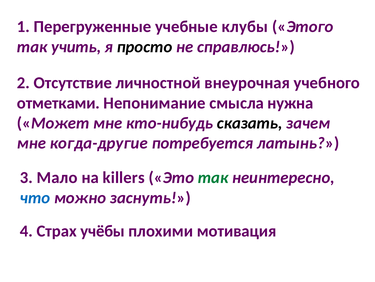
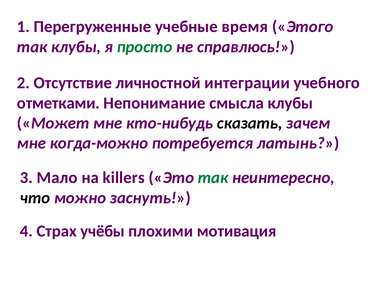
клубы: клубы -> время
так учить: учить -> клубы
просто colour: black -> green
внеурочная: внеурочная -> интеграции
смысла нужна: нужна -> клубы
когда-другие: когда-другие -> когда-можно
что colour: blue -> black
